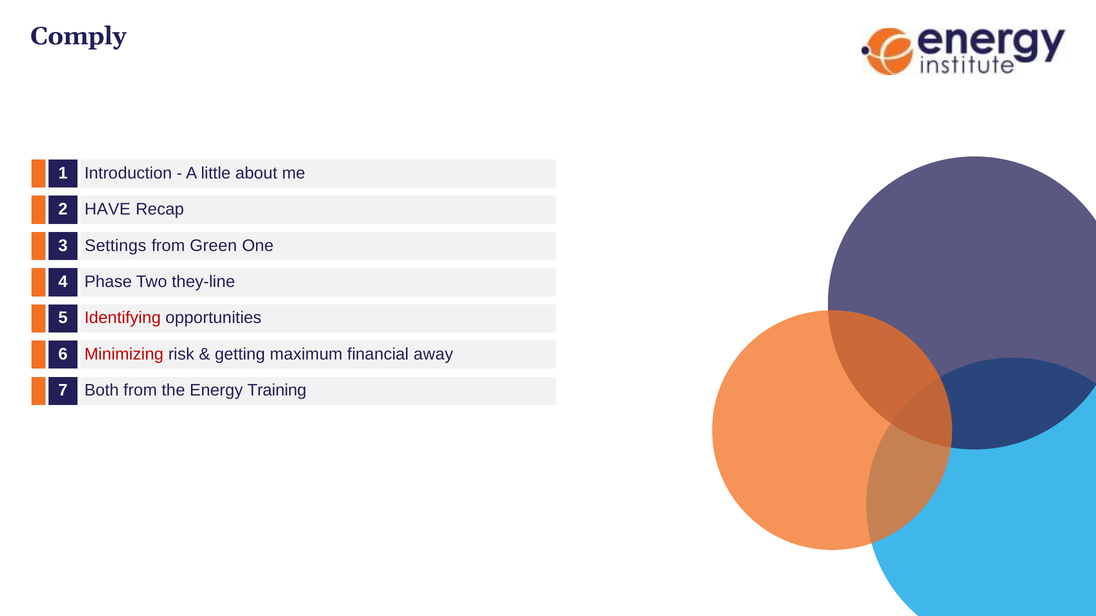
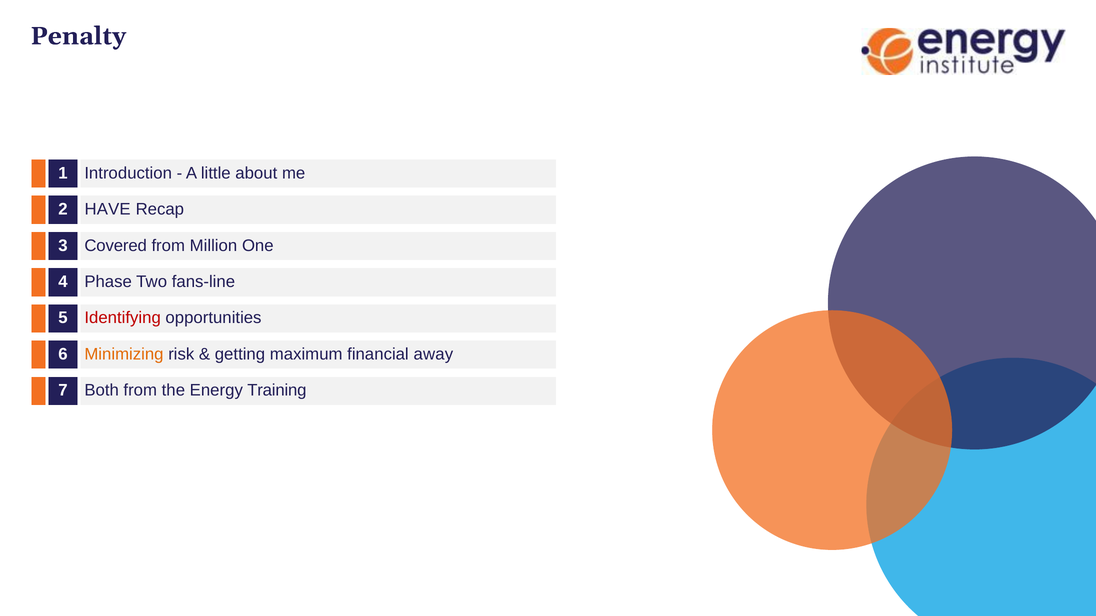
Comply: Comply -> Penalty
Settings: Settings -> Covered
Green: Green -> Million
they-line: they-line -> fans-line
Minimizing colour: red -> orange
